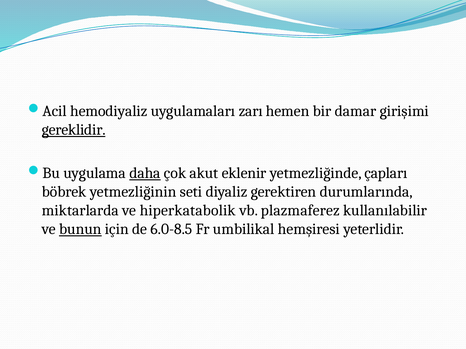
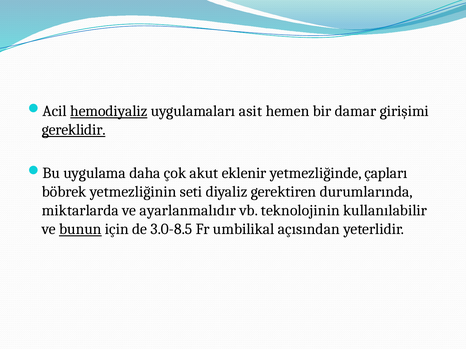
hemodiyaliz underline: none -> present
zarı: zarı -> asit
daha underline: present -> none
hiperkatabolik: hiperkatabolik -> ayarlanmalıdır
plazmaferez: plazmaferez -> teknolojinin
6.0-8.5: 6.0-8.5 -> 3.0-8.5
hemşiresi: hemşiresi -> açısından
